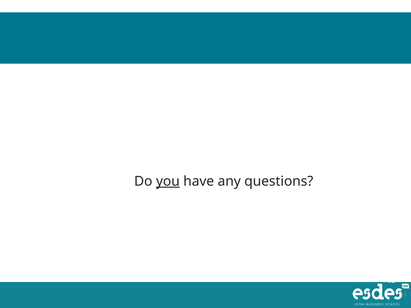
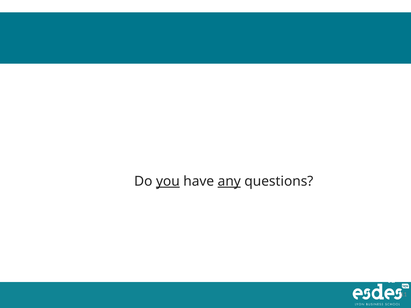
any underline: none -> present
